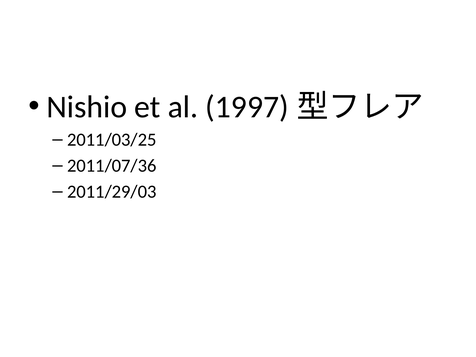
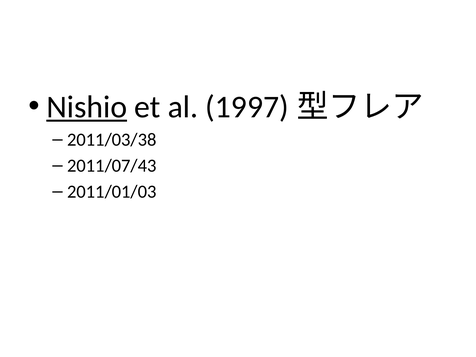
Nishio underline: none -> present
2011/03/25: 2011/03/25 -> 2011/03/38
2011/07/36: 2011/07/36 -> 2011/07/43
2011/29/03: 2011/29/03 -> 2011/01/03
